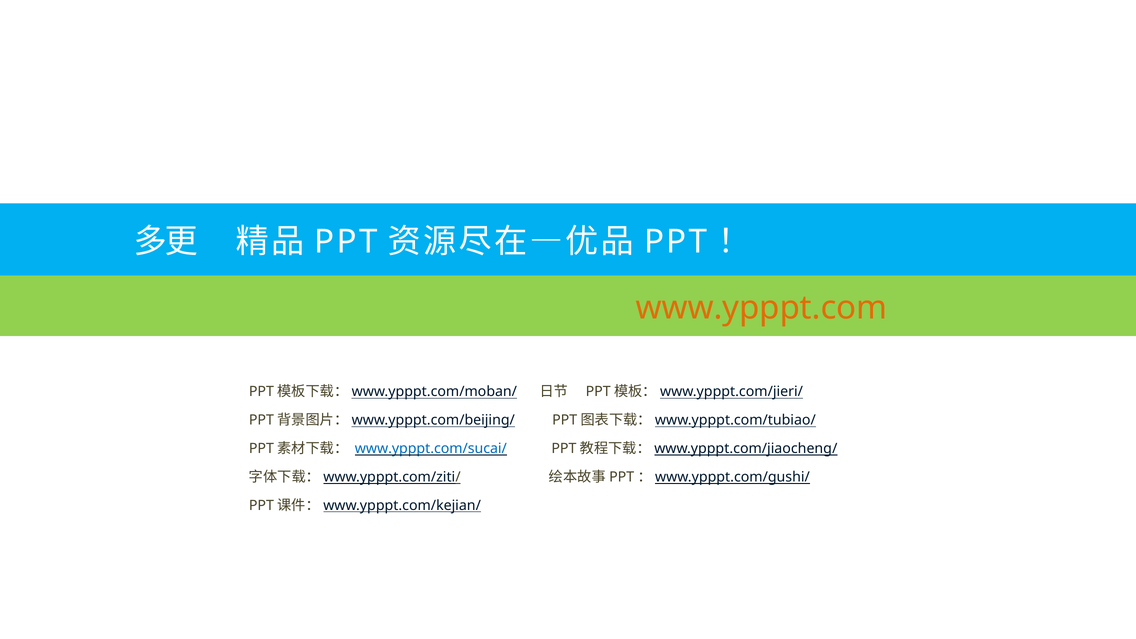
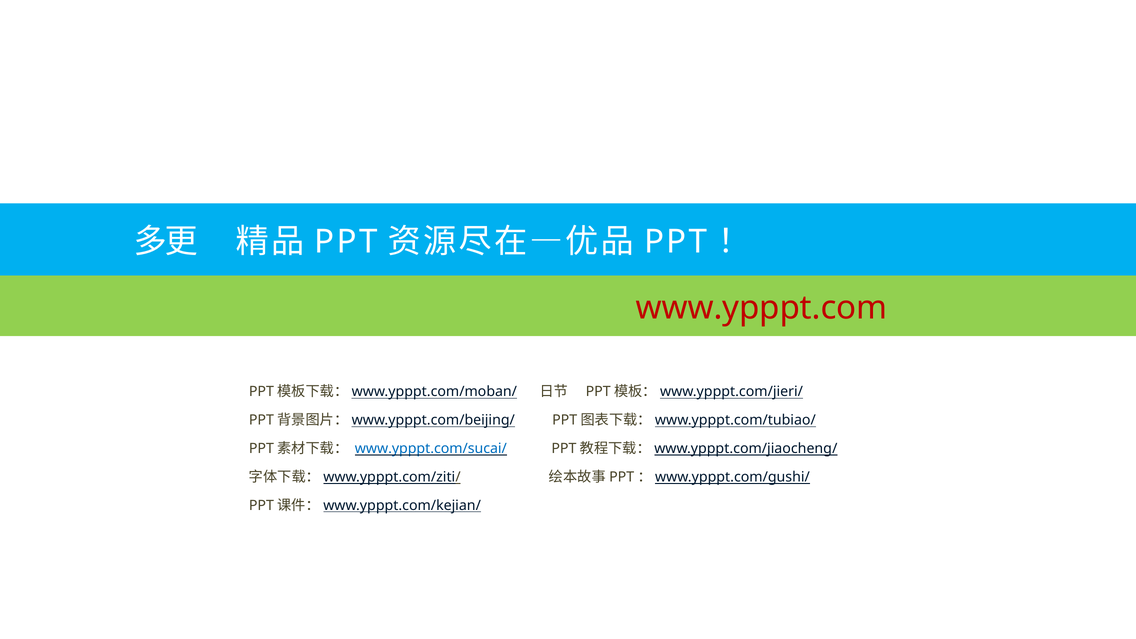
www.ypppt.com colour: orange -> red
